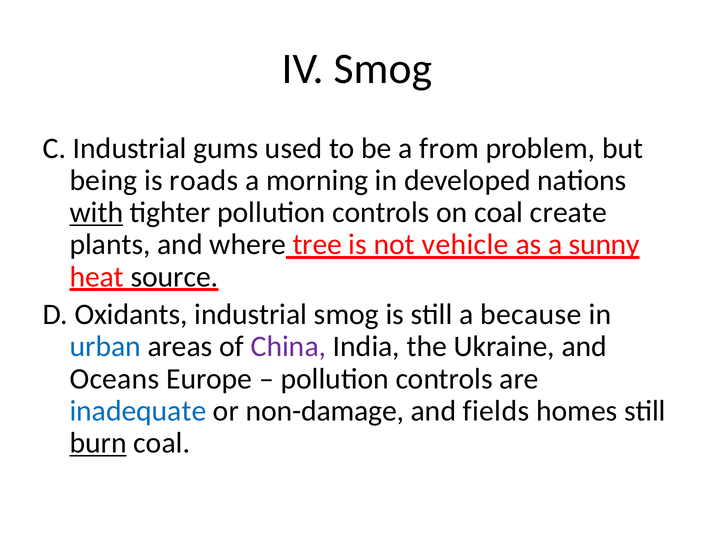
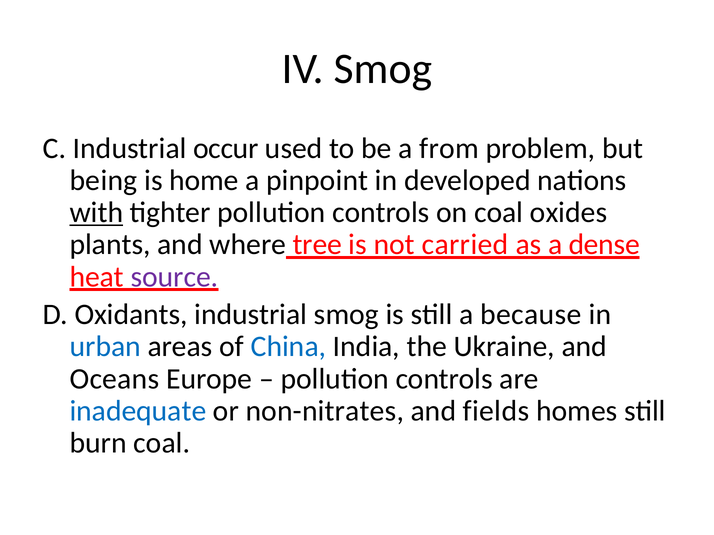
gums: gums -> occur
roads: roads -> home
morning: morning -> pinpoint
create: create -> oxides
vehicle: vehicle -> carried
sunny: sunny -> dense
source colour: black -> purple
China colour: purple -> blue
non-damage: non-damage -> non-nitrates
burn underline: present -> none
